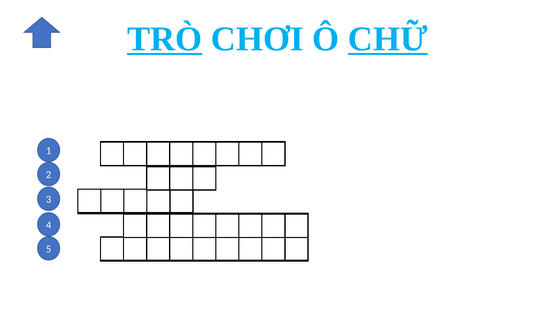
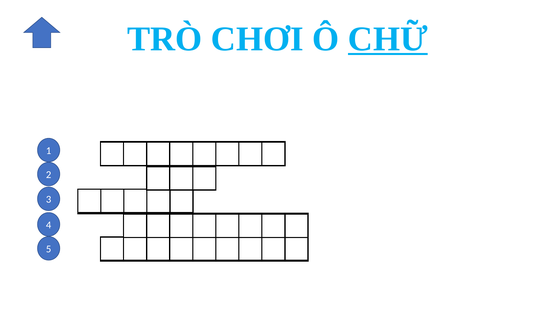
TRÒ underline: present -> none
